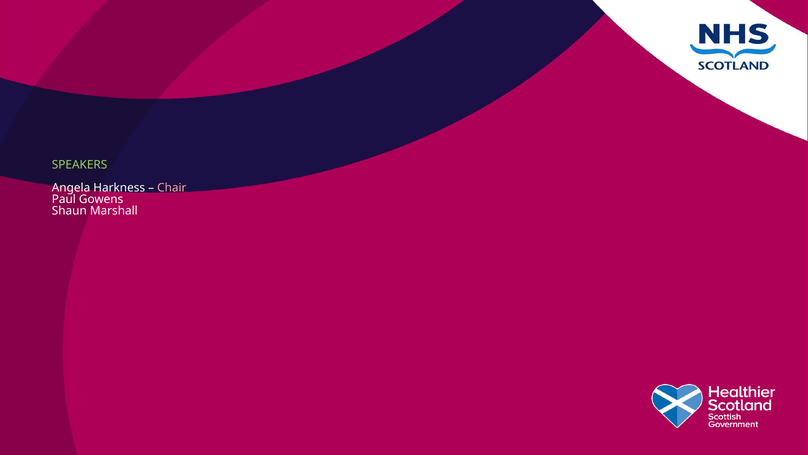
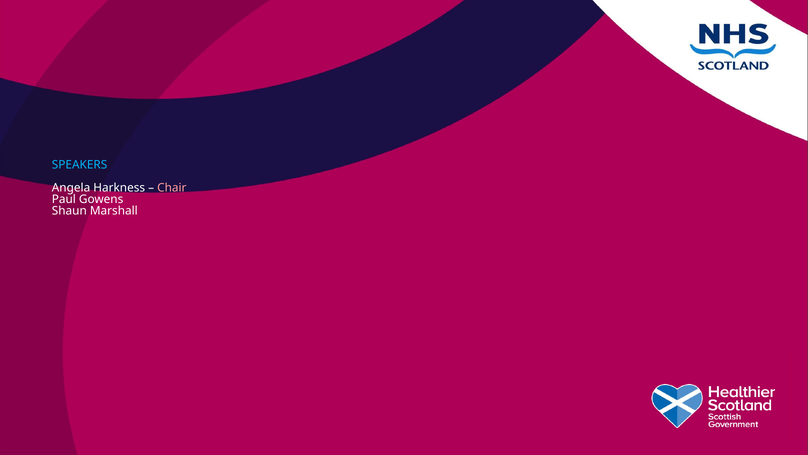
SPEAKERS colour: light green -> light blue
